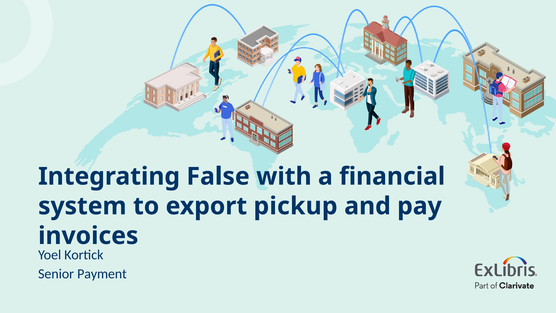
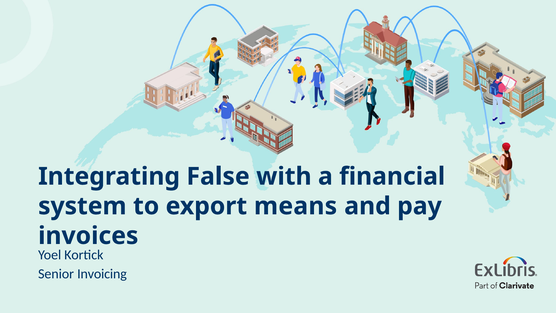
pickup: pickup -> means
Payment: Payment -> Invoicing
